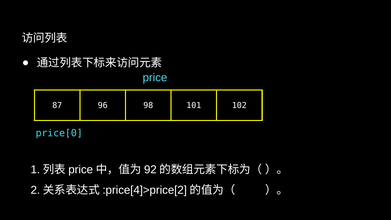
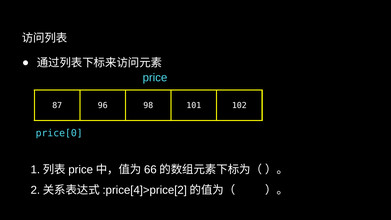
92: 92 -> 66
